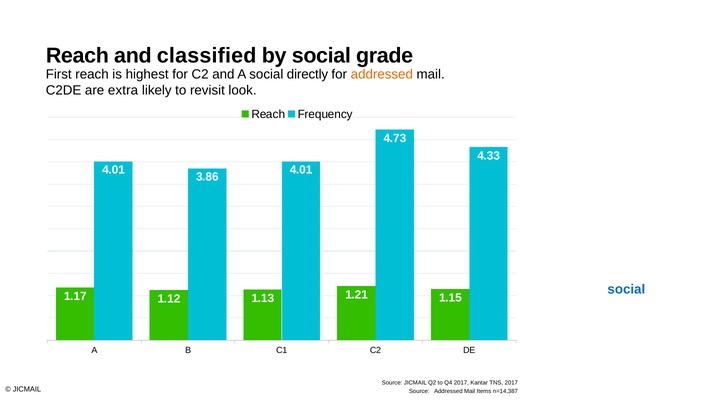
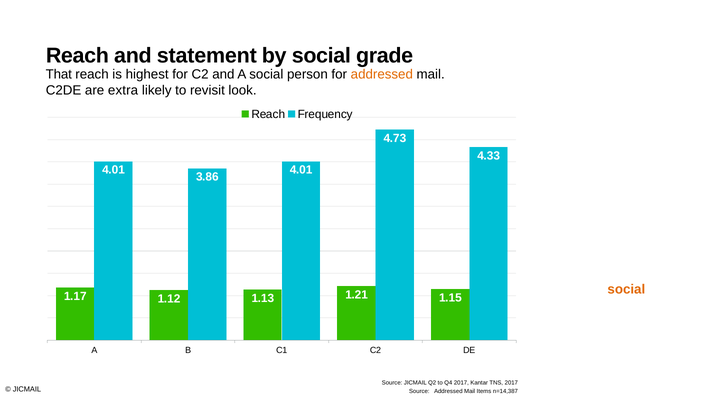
classified: classified -> statement
First: First -> That
directly: directly -> person
social at (626, 289) colour: blue -> orange
